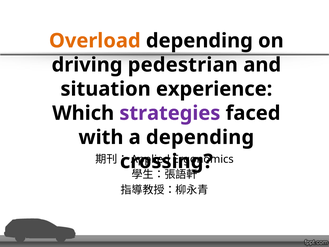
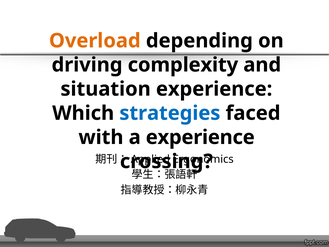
pedestrian: pedestrian -> complexity
strategies colour: purple -> blue
a depending: depending -> experience
